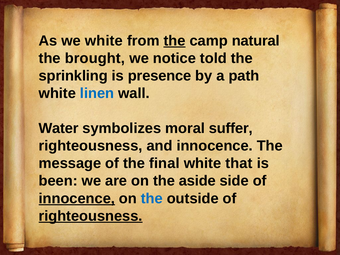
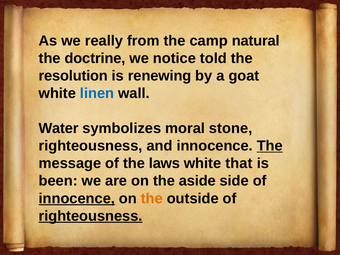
we white: white -> really
the at (175, 41) underline: present -> none
brought: brought -> doctrine
sprinkling: sprinkling -> resolution
presence: presence -> renewing
path: path -> goat
suffer: suffer -> stone
The at (270, 146) underline: none -> present
final: final -> laws
the at (152, 198) colour: blue -> orange
